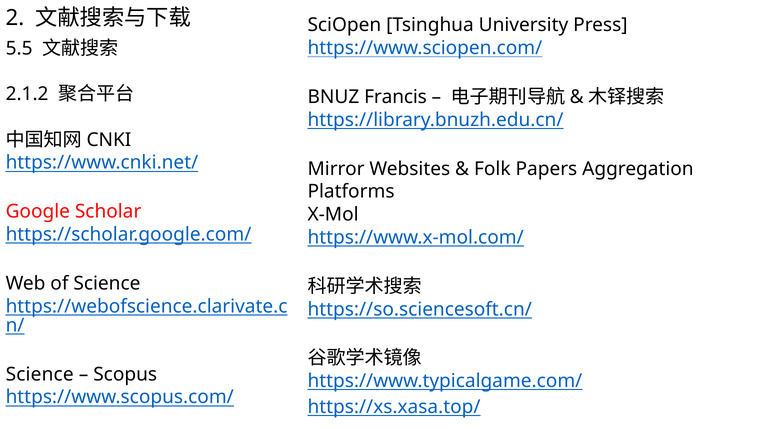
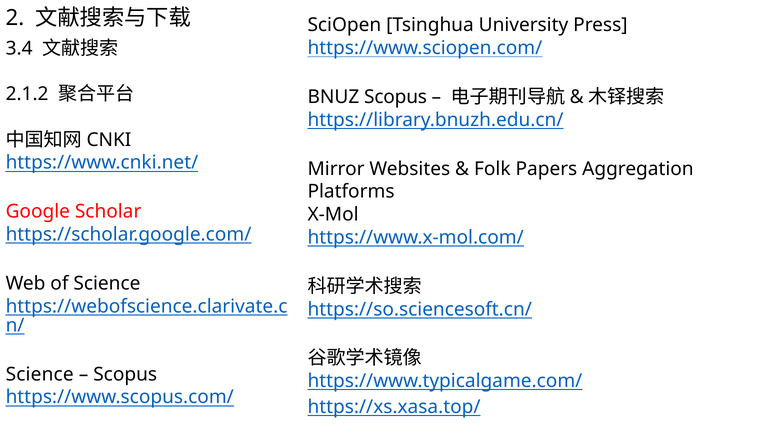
5.5: 5.5 -> 3.4
BNUZ Francis: Francis -> Scopus
